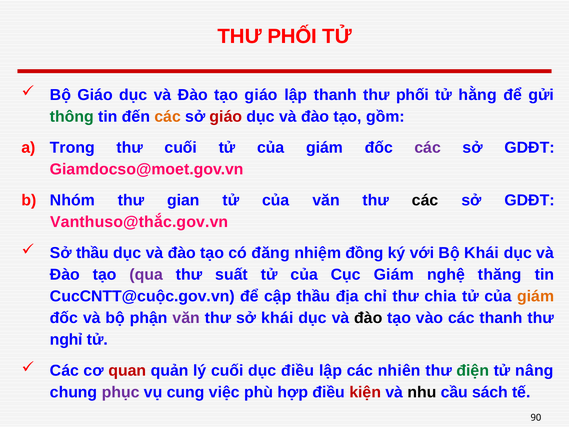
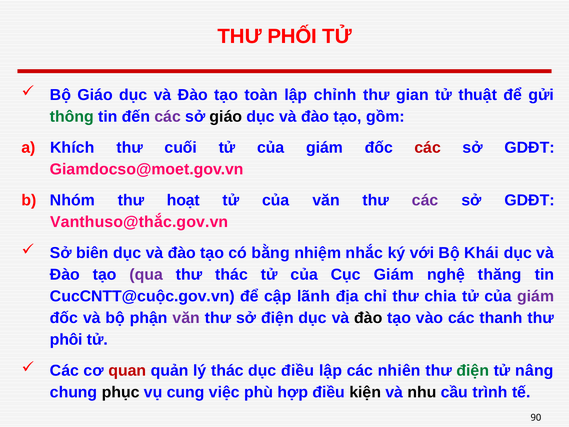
tạo giáo: giáo -> toàn
lập thanh: thanh -> chỉnh
phối at (413, 95): phối -> gian
hằng: hằng -> thuật
các at (168, 116) colour: orange -> purple
giáo at (226, 116) colour: red -> black
Trong: Trong -> Khích
các at (428, 147) colour: purple -> red
gian: gian -> hoạt
các at (425, 200) colour: black -> purple
Sở thầu: thầu -> biên
đăng: đăng -> bằng
đồng: đồng -> nhắc
thư suất: suất -> thác
cập thầu: thầu -> lãnh
giám at (536, 296) colour: orange -> purple
sở khái: khái -> điện
nghỉ: nghỉ -> phôi
lý cuối: cuối -> thác
phục colour: purple -> black
kiện colour: red -> black
sách: sách -> trình
